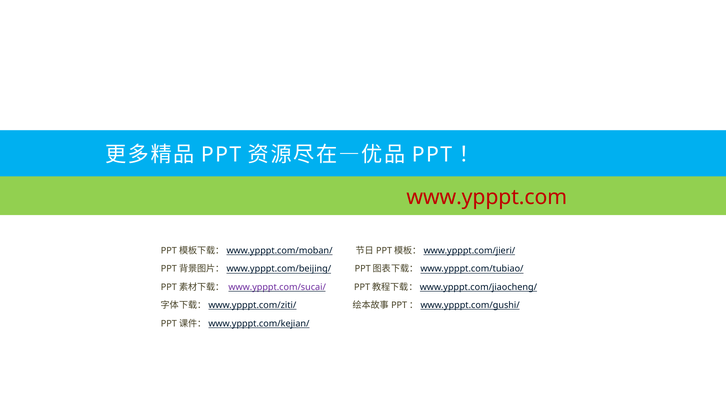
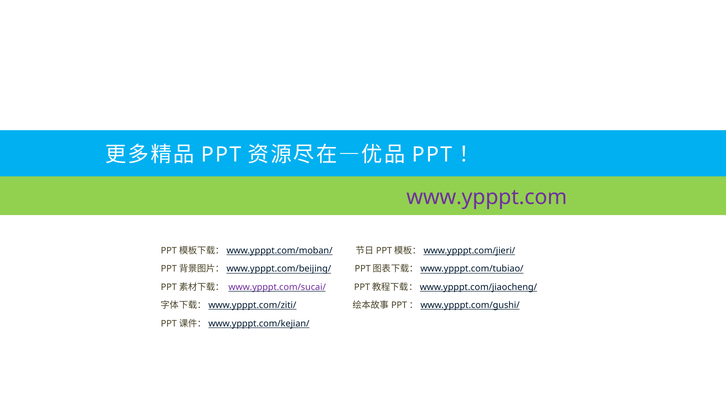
www.ypppt.com colour: red -> purple
